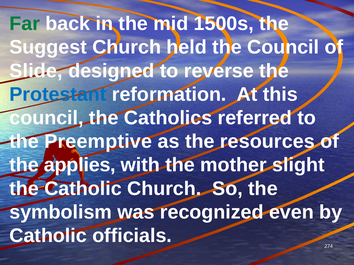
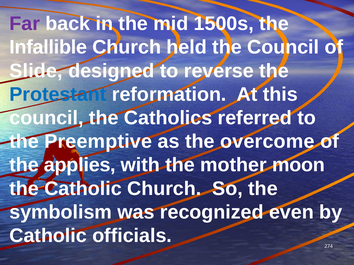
Far colour: green -> purple
Suggest: Suggest -> Infallible
resources: resources -> overcome
slight: slight -> moon
